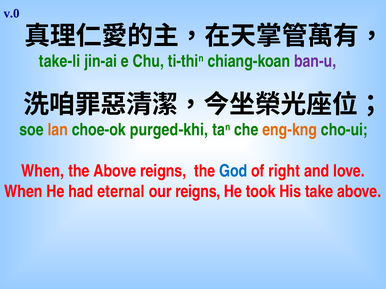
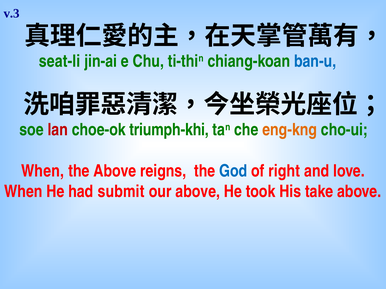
v.0: v.0 -> v.3
take-li: take-li -> seat-li
ban-u colour: purple -> blue
lan colour: orange -> red
purged-khi: purged-khi -> triumph-khi
eternal: eternal -> submit
our reigns: reigns -> above
